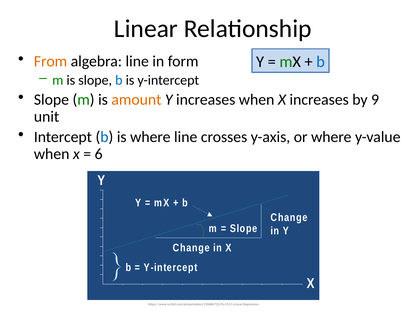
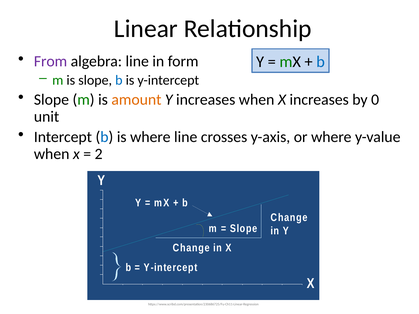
From colour: orange -> purple
9: 9 -> 0
6: 6 -> 2
